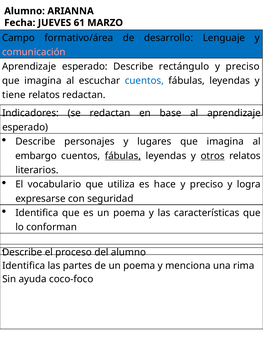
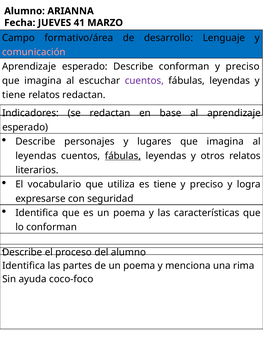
61: 61 -> 41
Describe rectángulo: rectángulo -> conforman
cuentos at (144, 81) colour: blue -> purple
embargo at (36, 156): embargo -> leyendas
otros underline: present -> none
es hace: hace -> tiene
